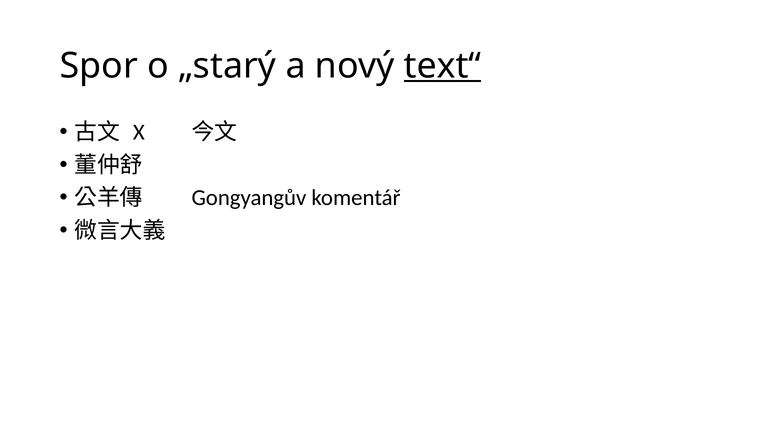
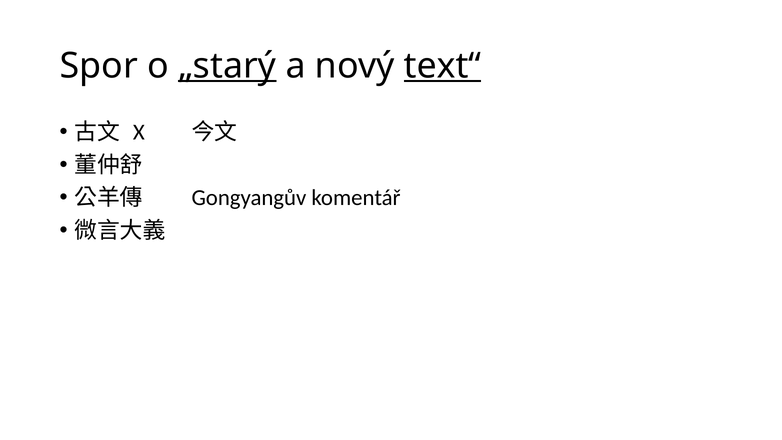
„starý underline: none -> present
